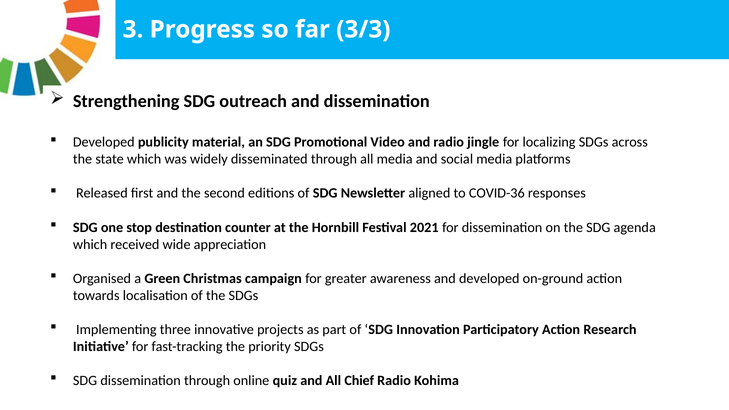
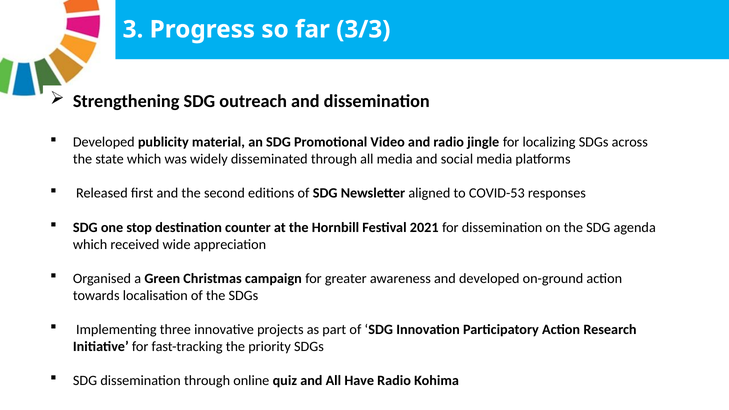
COVID-36: COVID-36 -> COVID-53
Chief: Chief -> Have
